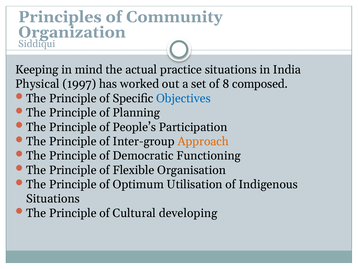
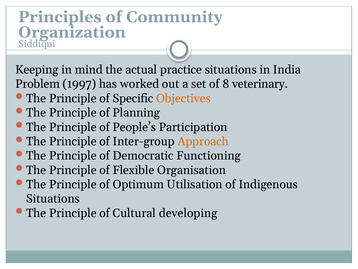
Physical: Physical -> Problem
composed: composed -> veterinary
Objectives colour: blue -> orange
